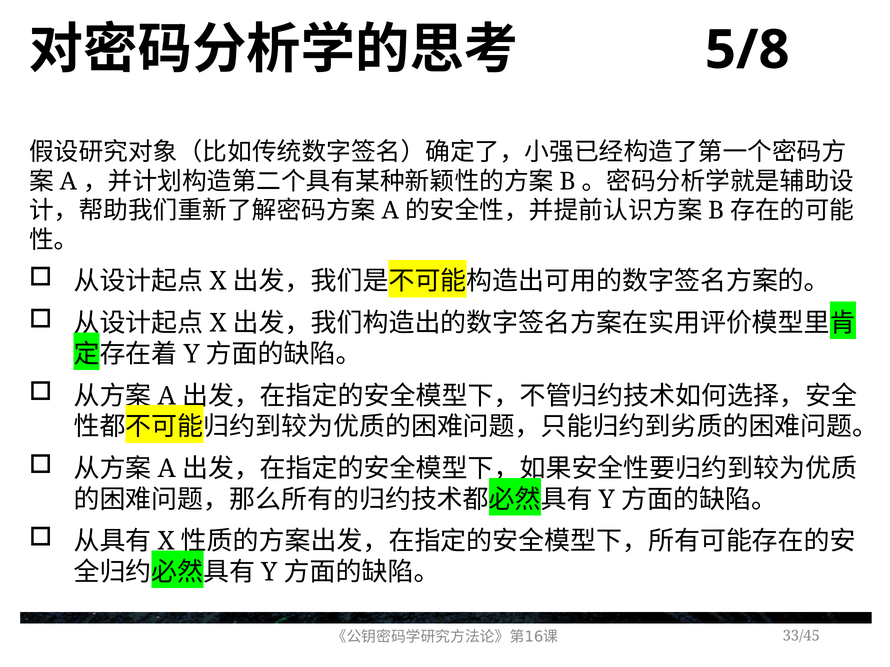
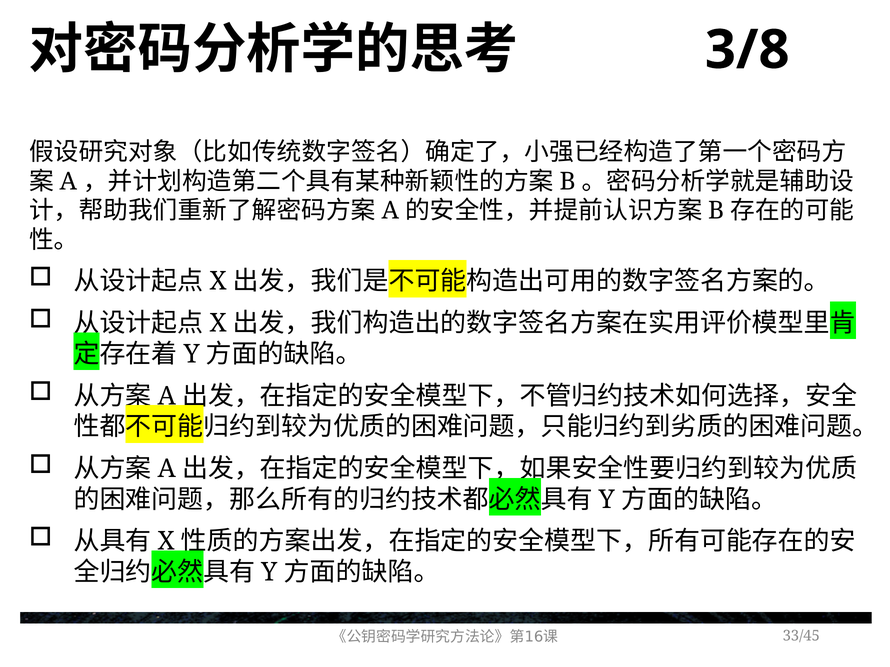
5/8: 5/8 -> 3/8
